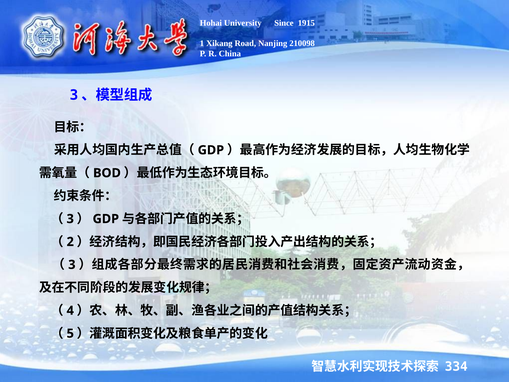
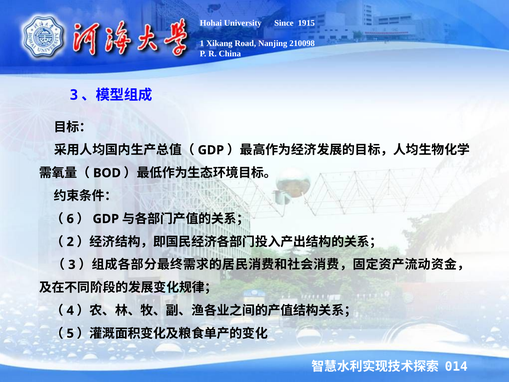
3 at (70, 219): 3 -> 6
334: 334 -> 014
